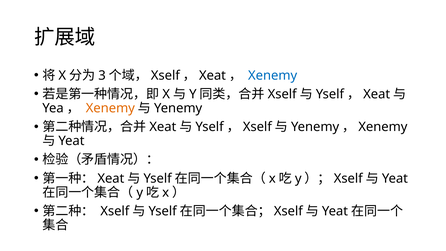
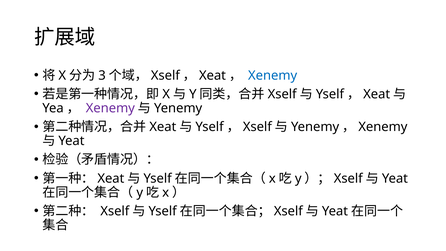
Xenemy at (110, 108) colour: orange -> purple
